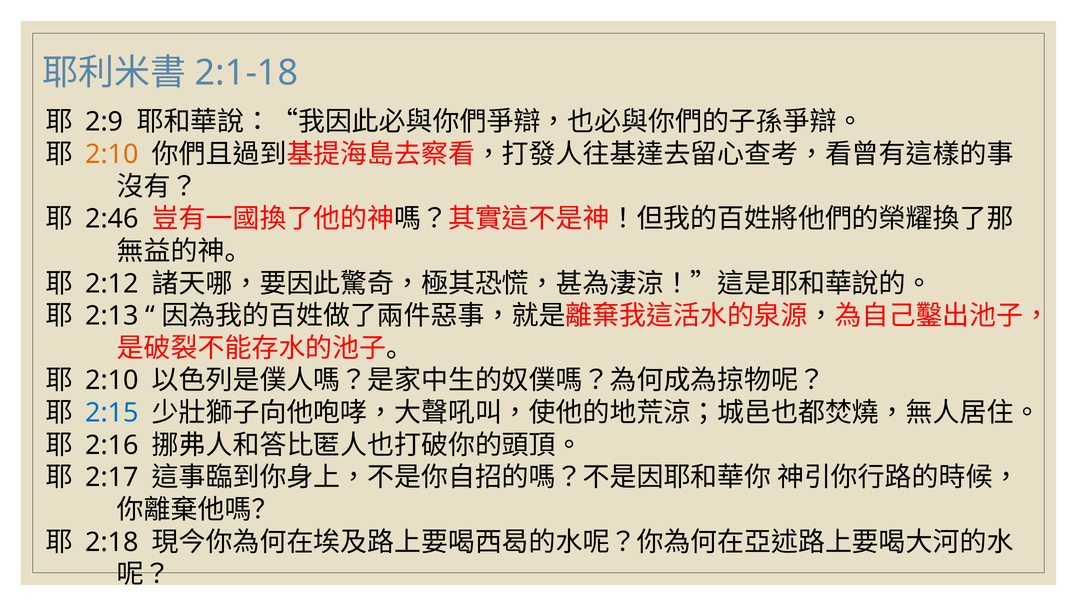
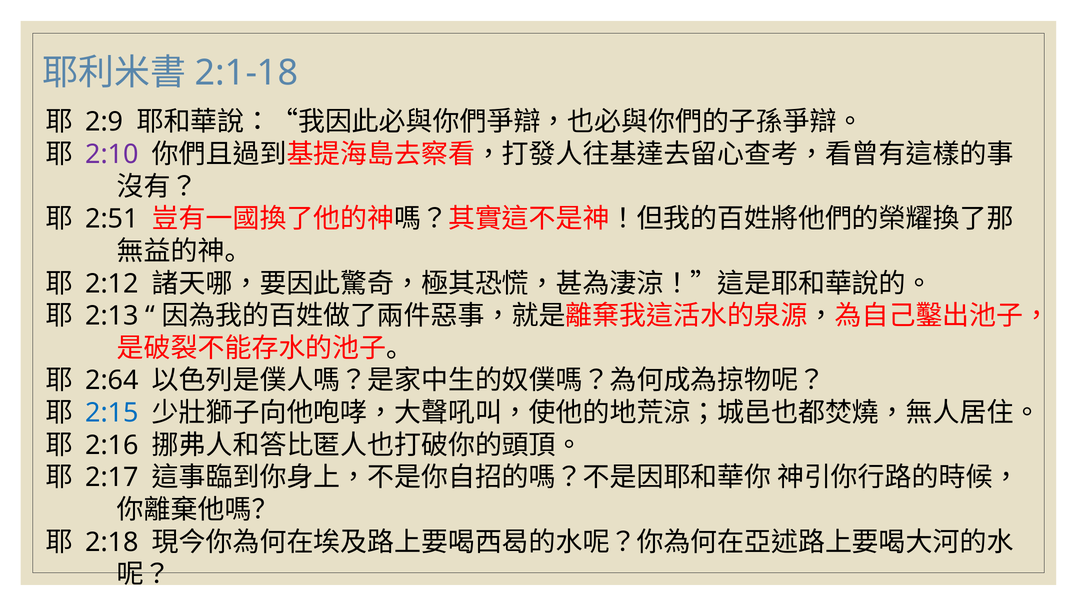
2:10 at (112, 154) colour: orange -> purple
2:46: 2:46 -> 2:51
2:10 at (112, 380): 2:10 -> 2:64
